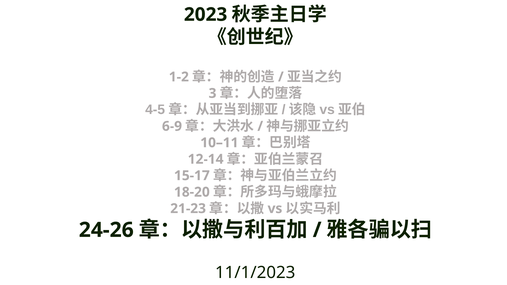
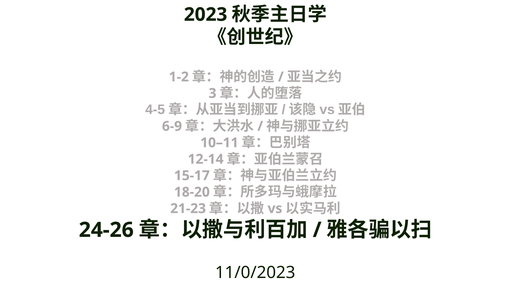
11/1/2023: 11/1/2023 -> 11/0/2023
